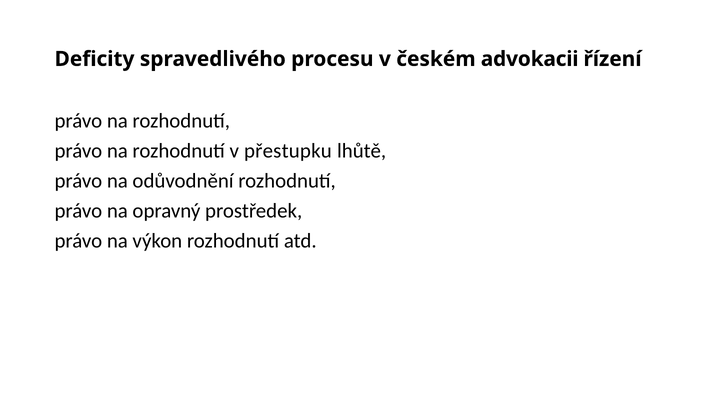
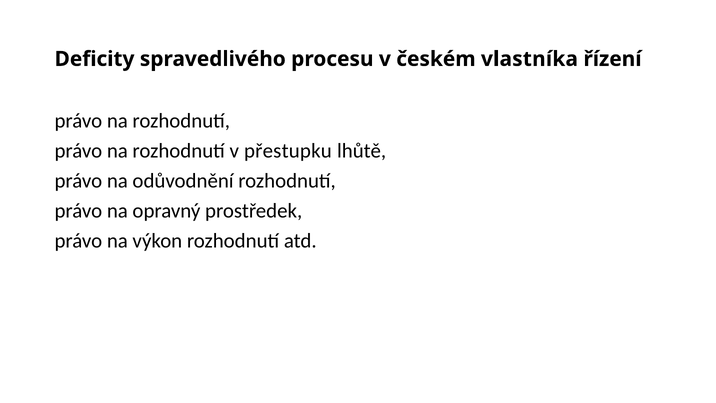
advokacii: advokacii -> vlastníka
